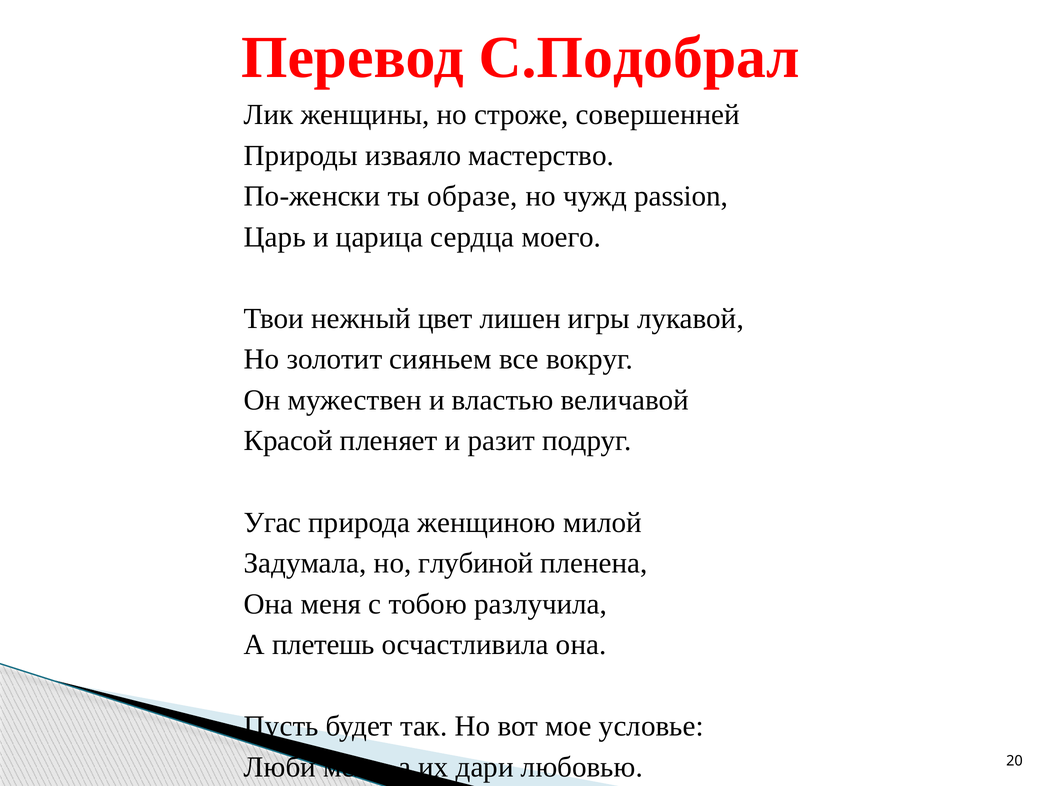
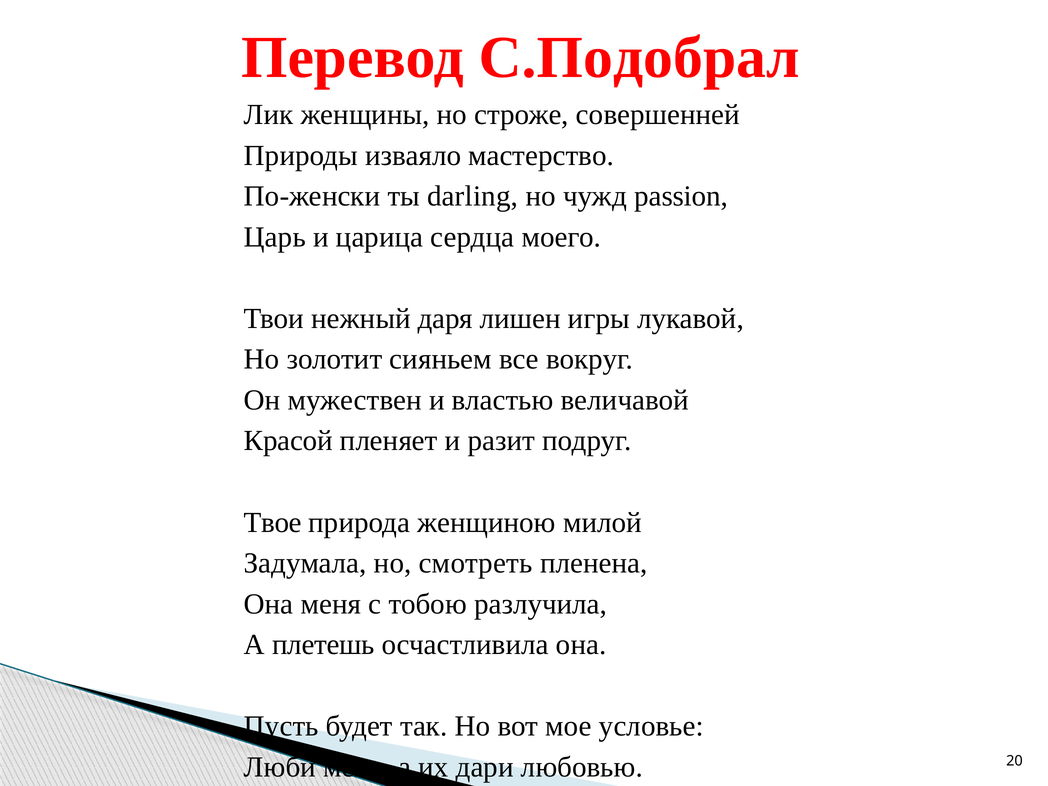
образе: образе -> darling
цвет: цвет -> даря
Угас: Угас -> Твое
глубиной: глубиной -> смотреть
